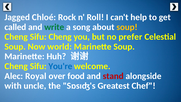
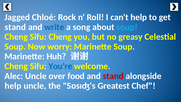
called at (15, 27): called -> stand
write colour: green -> blue
soup at (127, 27) colour: yellow -> light blue
prefer: prefer -> greasy
world: world -> worry
Alec Royal: Royal -> Uncle
with at (13, 86): with -> help
